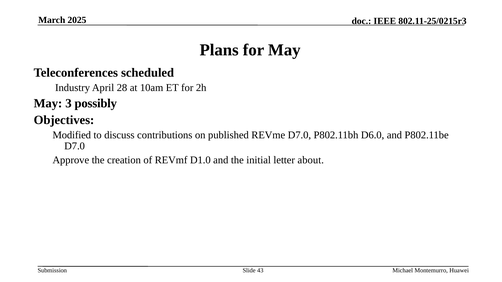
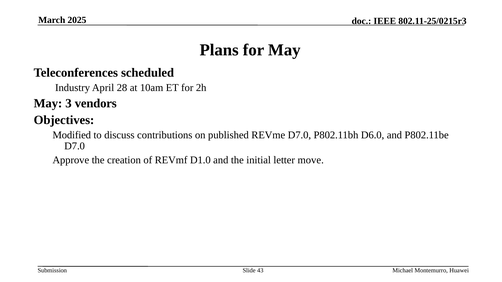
possibly: possibly -> vendors
about: about -> move
